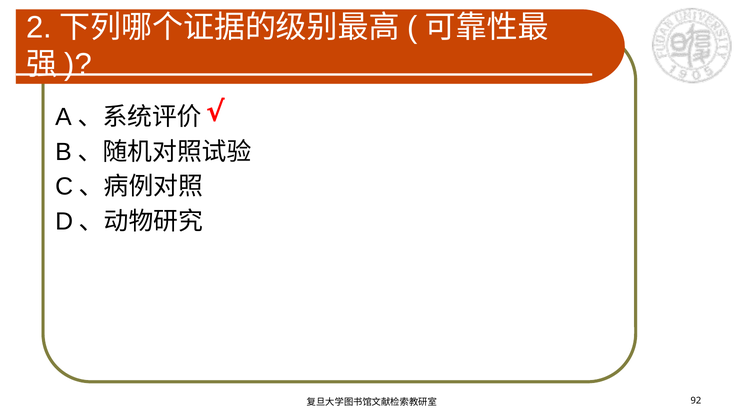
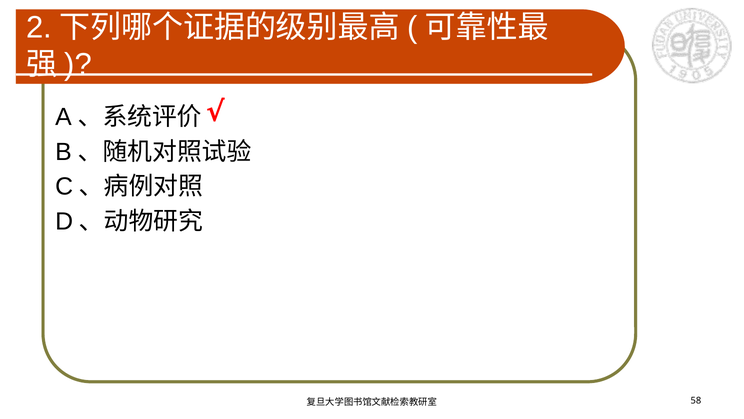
92: 92 -> 58
